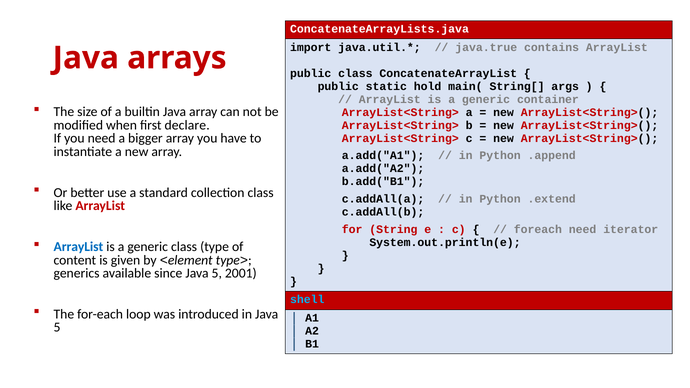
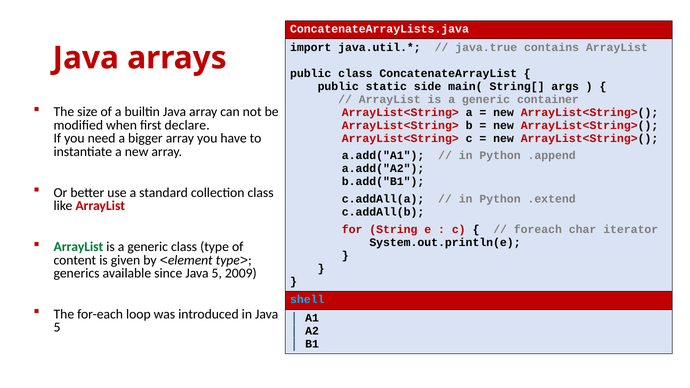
hold: hold -> side
foreach need: need -> char
ArrayList at (78, 247) colour: blue -> green
2001: 2001 -> 2009
